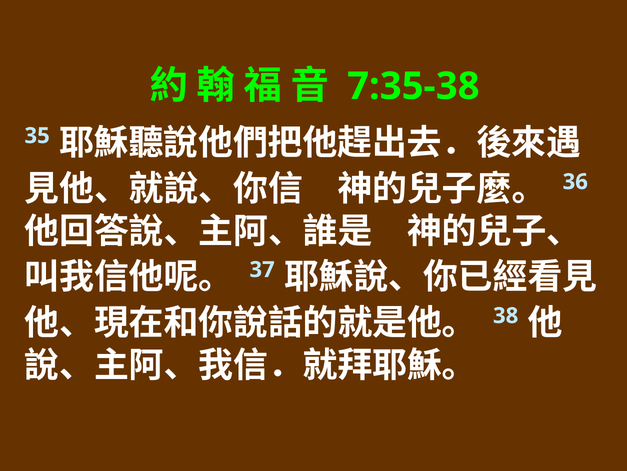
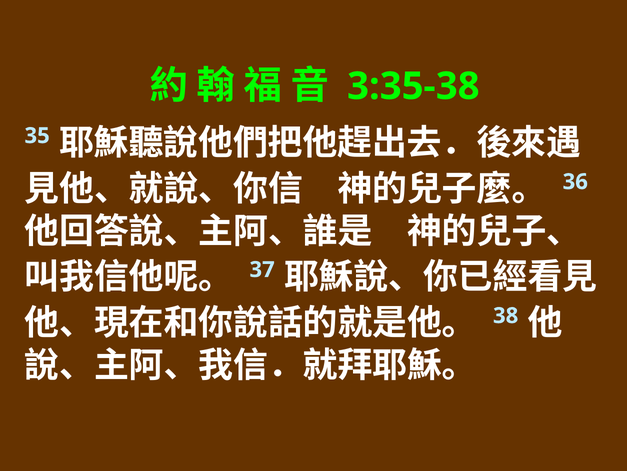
7:35-38: 7:35-38 -> 3:35-38
